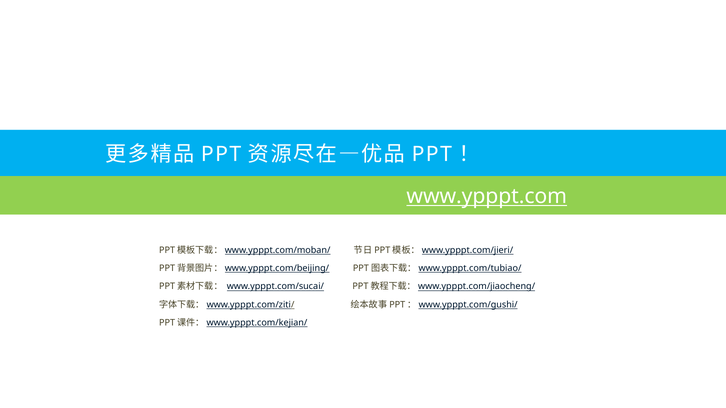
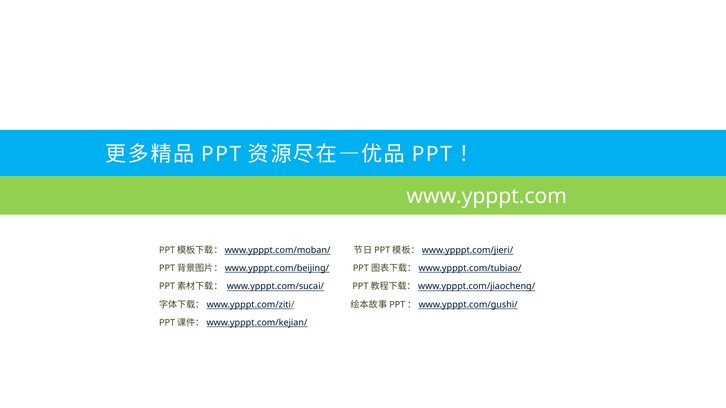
www.ypppt.com underline: present -> none
